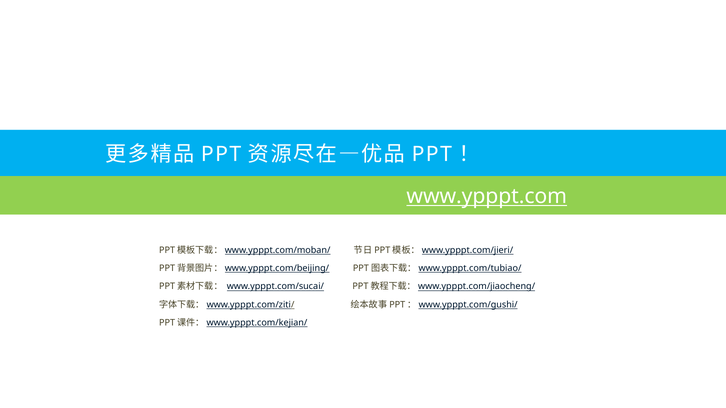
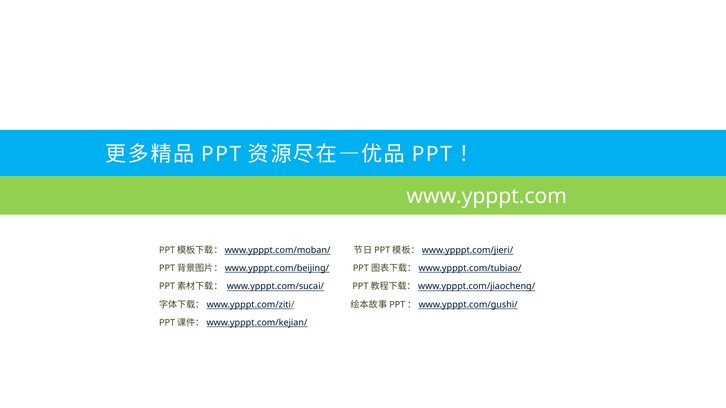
www.ypppt.com underline: present -> none
